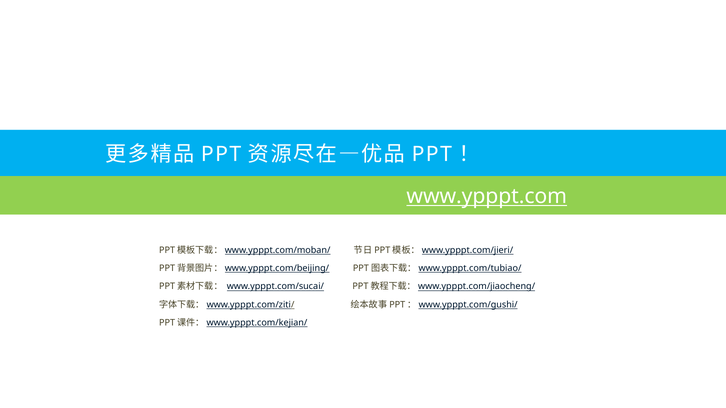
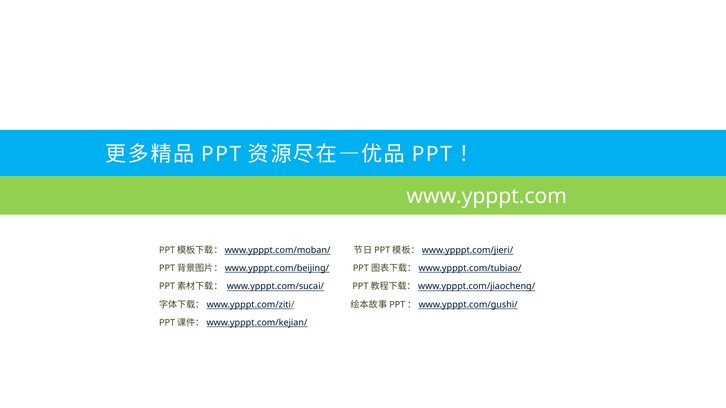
www.ypppt.com underline: present -> none
